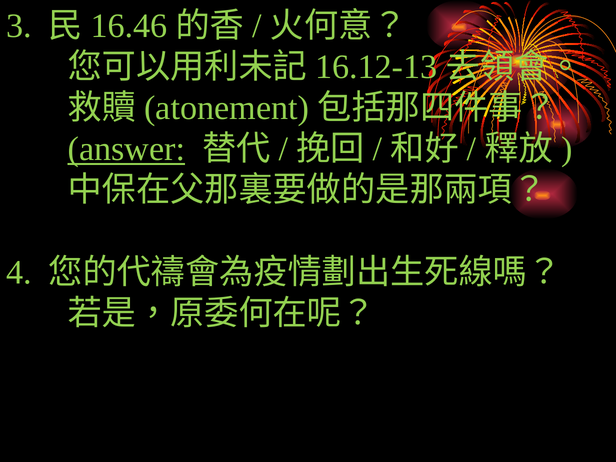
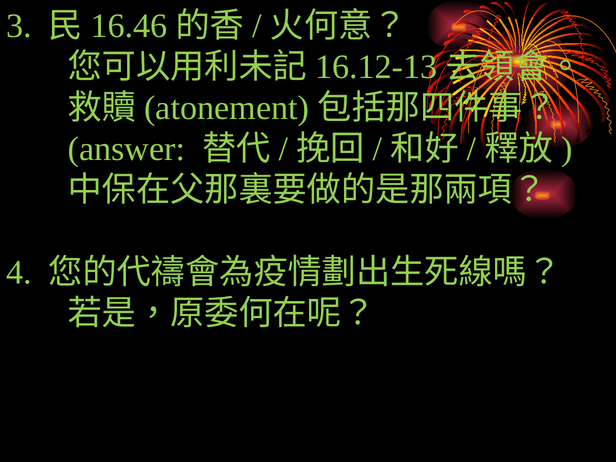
answer underline: present -> none
